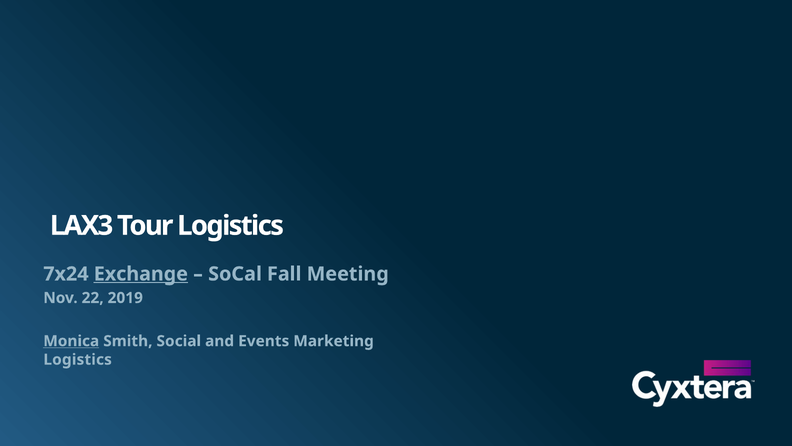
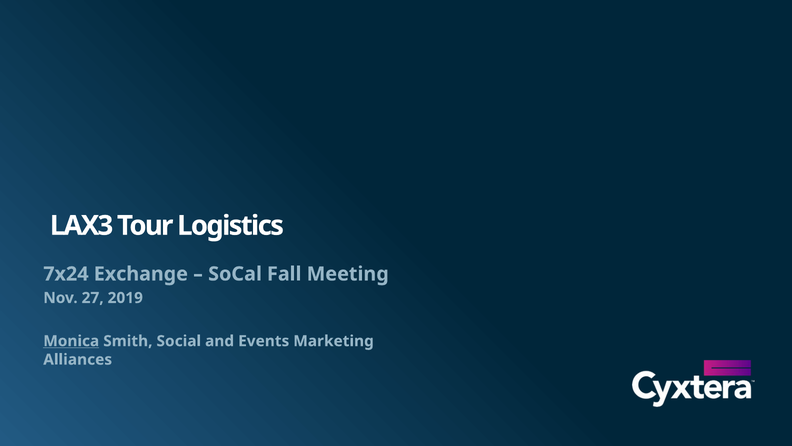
Exchange underline: present -> none
22: 22 -> 27
Logistics at (78, 359): Logistics -> Alliances
